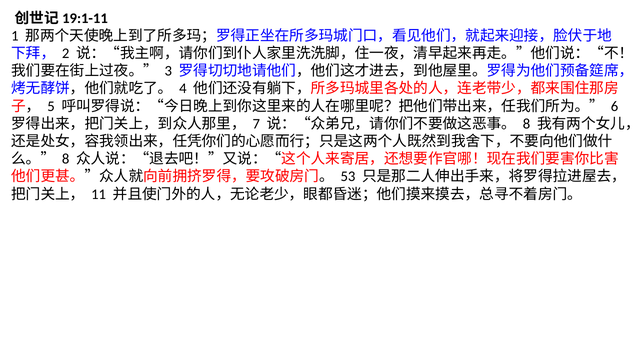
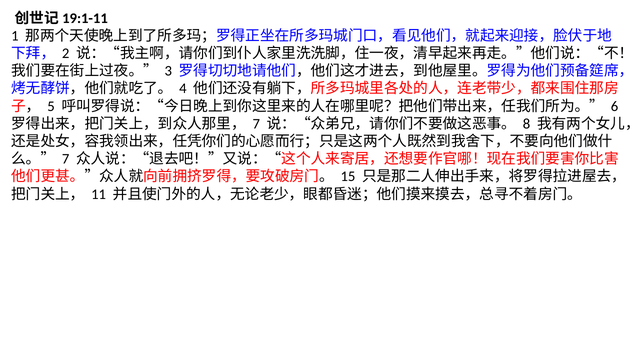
8 at (66, 159): 8 -> 7
53: 53 -> 15
